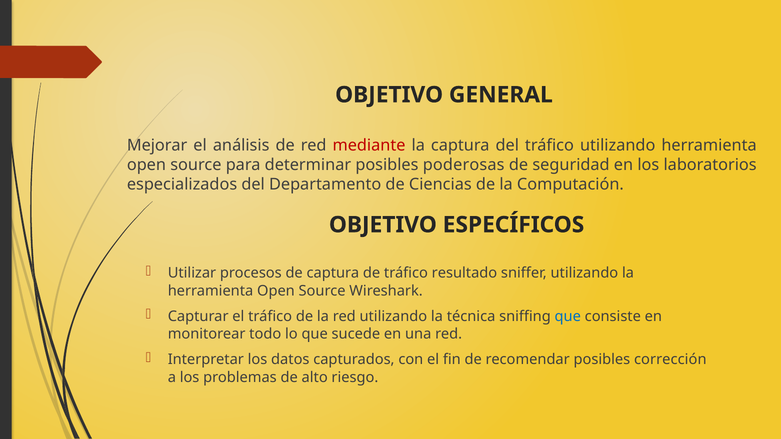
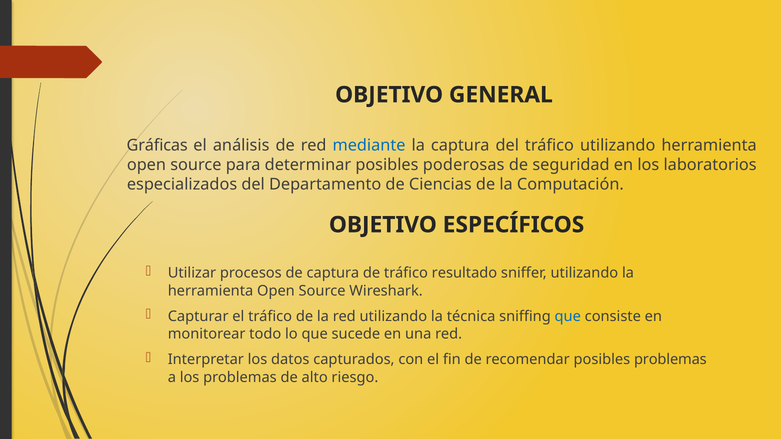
Mejorar: Mejorar -> Gráficas
mediante colour: red -> blue
posibles corrección: corrección -> problemas
